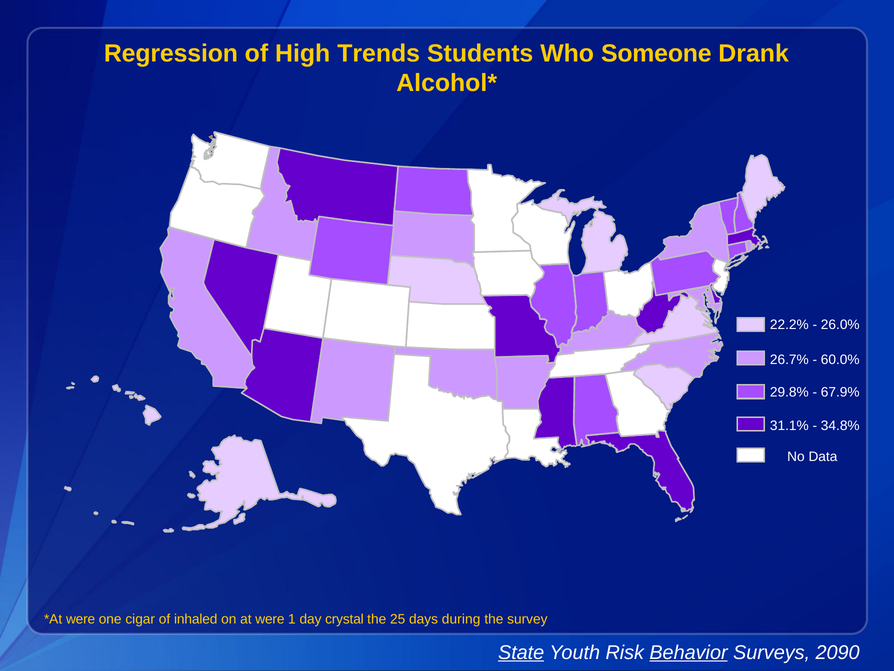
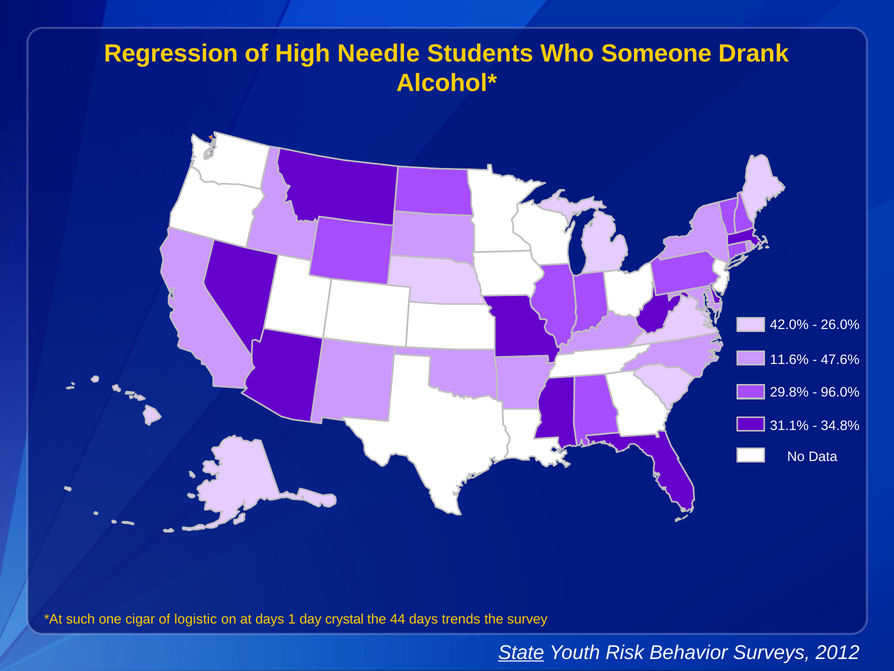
Trends: Trends -> Needle
22.2%: 22.2% -> 42.0%
26.7%: 26.7% -> 11.6%
60.0%: 60.0% -> 47.6%
67.9%: 67.9% -> 96.0%
were at (81, 619): were -> such
inhaled: inhaled -> logistic
at were: were -> days
25: 25 -> 44
during: during -> trends
Behavior underline: present -> none
2090: 2090 -> 2012
